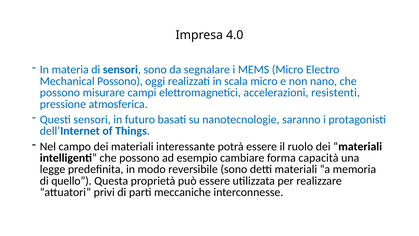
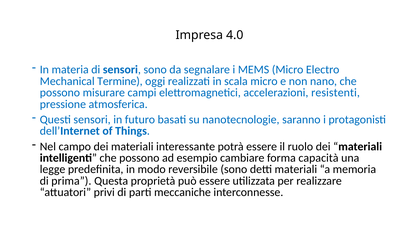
Mechanical Possono: Possono -> Termine
quello: quello -> prima
